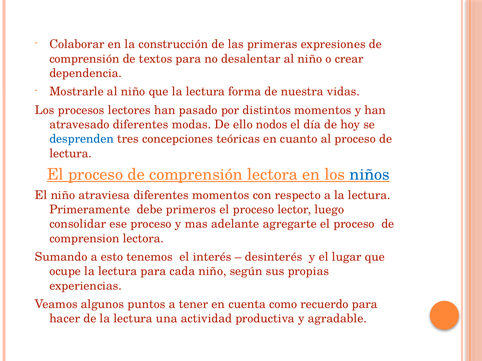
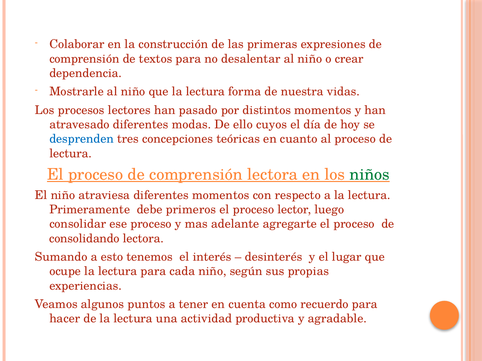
nodos: nodos -> cuyos
niños colour: blue -> green
comprension: comprension -> consolidando
